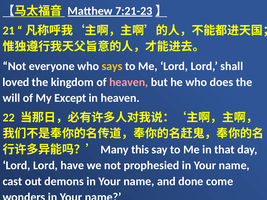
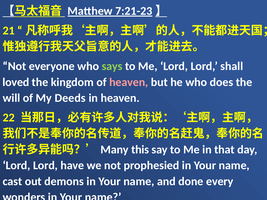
says colour: yellow -> light green
Except: Except -> Deeds
come: come -> every
